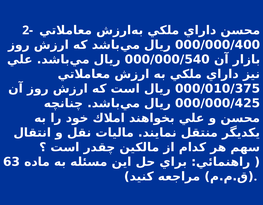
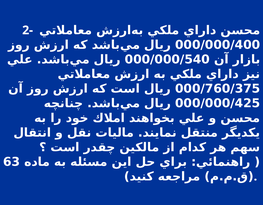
000/010/375: 000/010/375 -> 000/760/375
